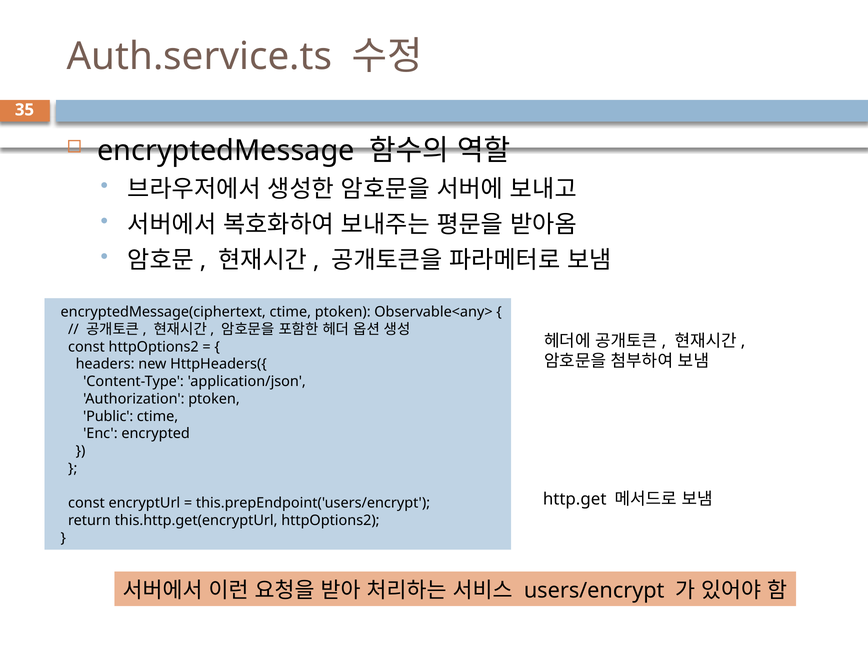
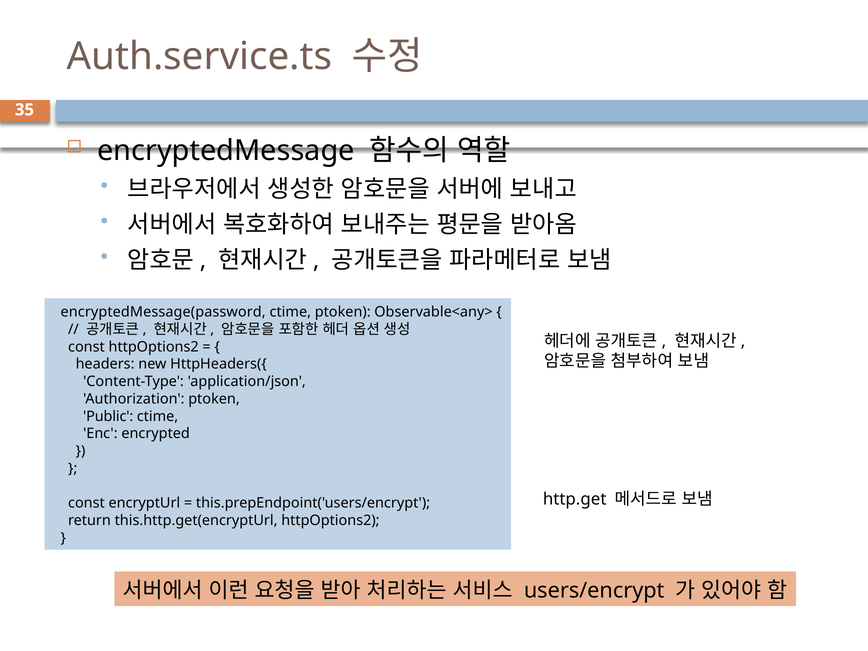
encryptedMessage(ciphertext: encryptedMessage(ciphertext -> encryptedMessage(password
